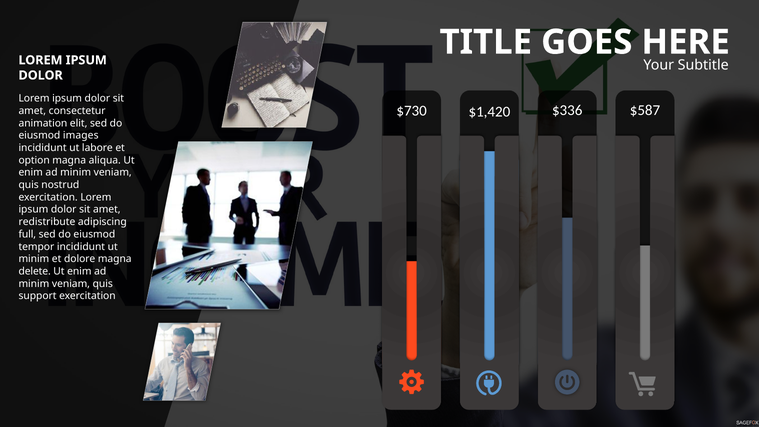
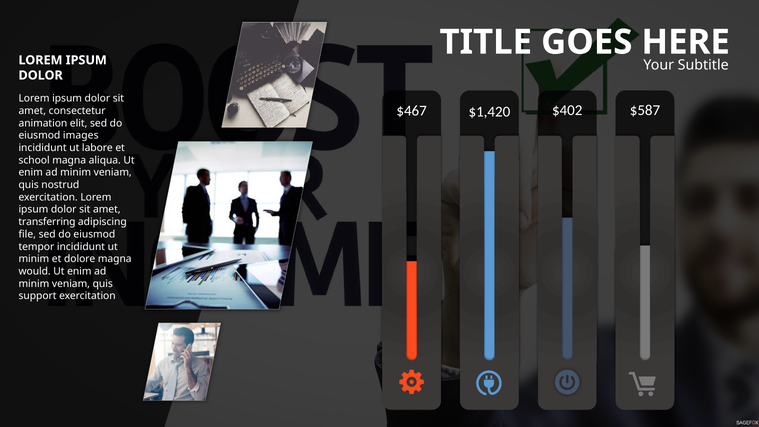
$730: $730 -> $467
$336: $336 -> $402
option: option -> school
redistribute: redistribute -> transferring
full: full -> file
delete: delete -> would
